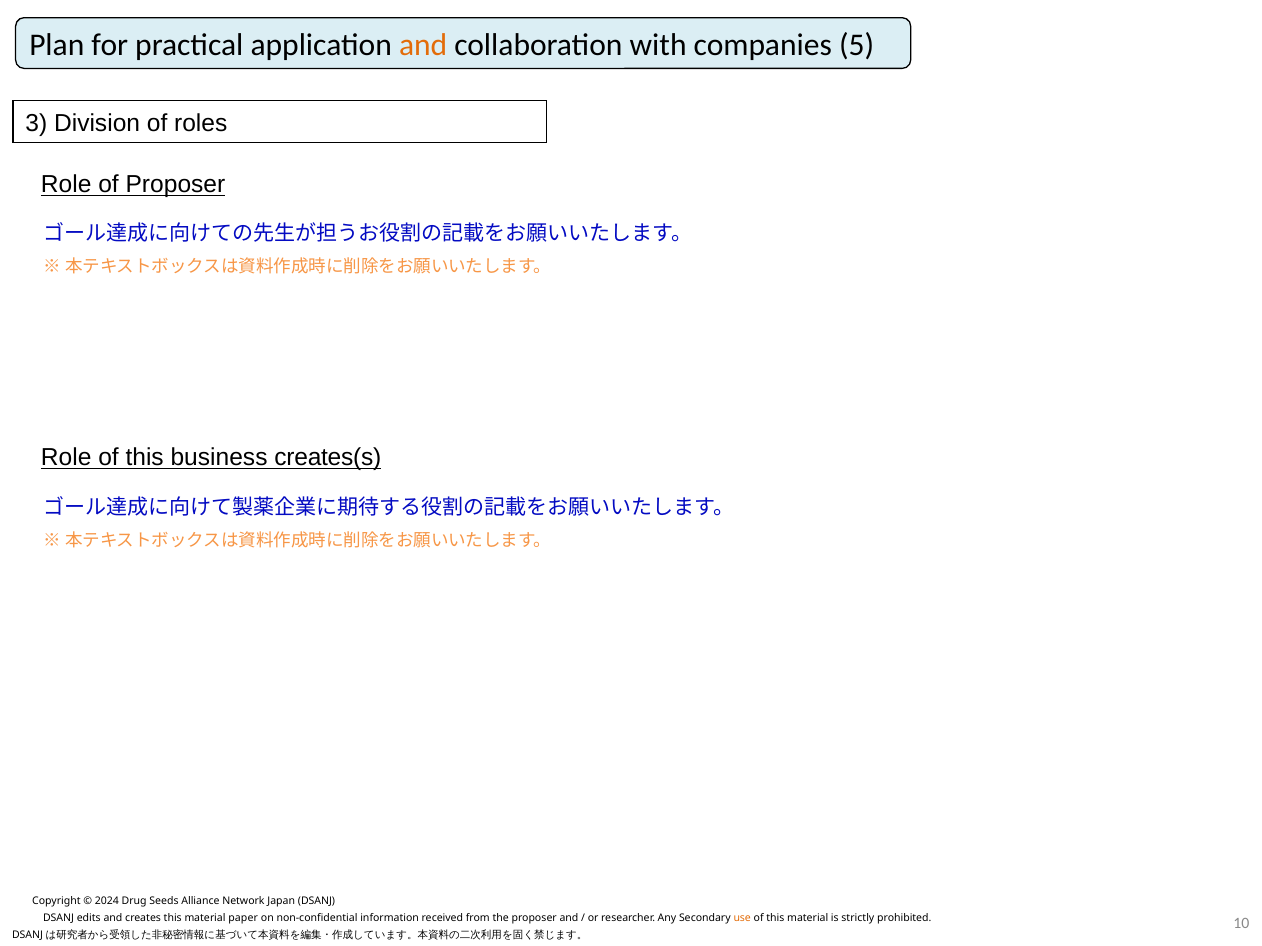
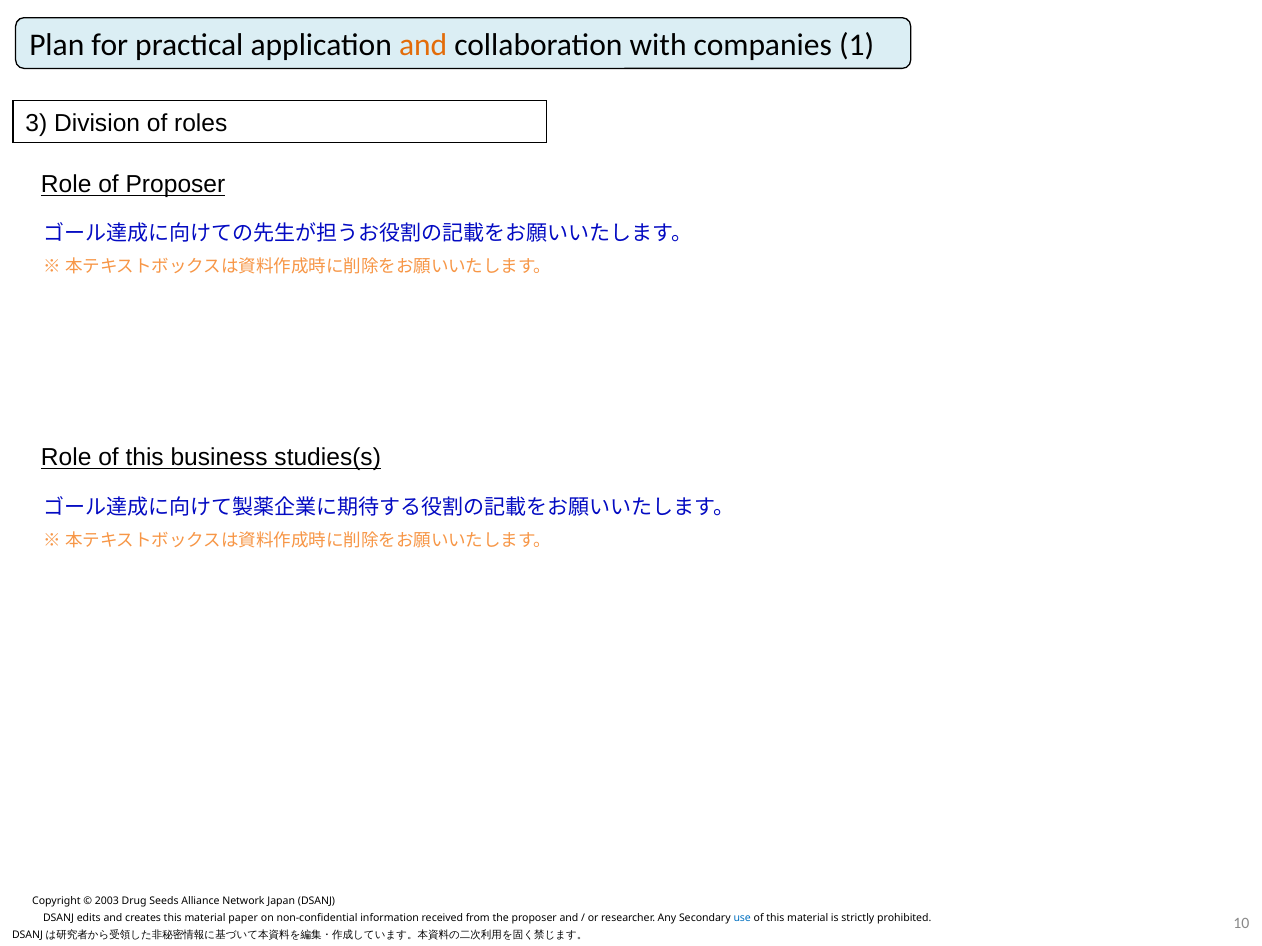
5: 5 -> 1
creates(s: creates(s -> studies(s
2024: 2024 -> 2003
use colour: orange -> blue
